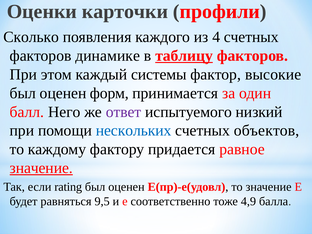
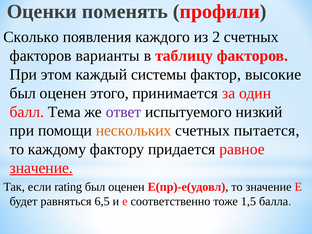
карточки: карточки -> поменять
4: 4 -> 2
динамике: динамике -> варианты
таблицу underline: present -> none
форм: форм -> этого
Него: Него -> Тема
нескольких colour: blue -> orange
объектов: объектов -> пытается
9,5: 9,5 -> 6,5
4,9: 4,9 -> 1,5
